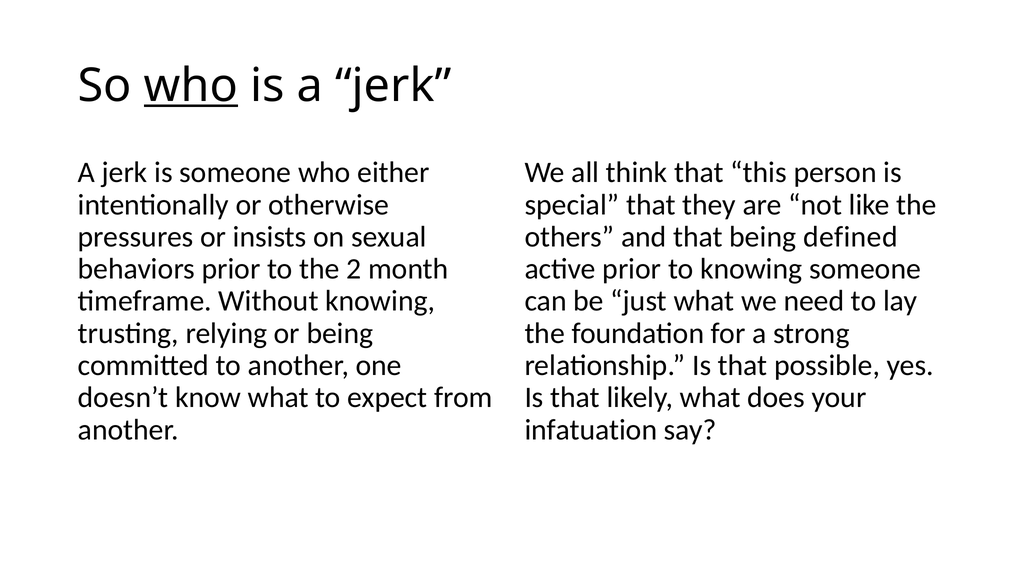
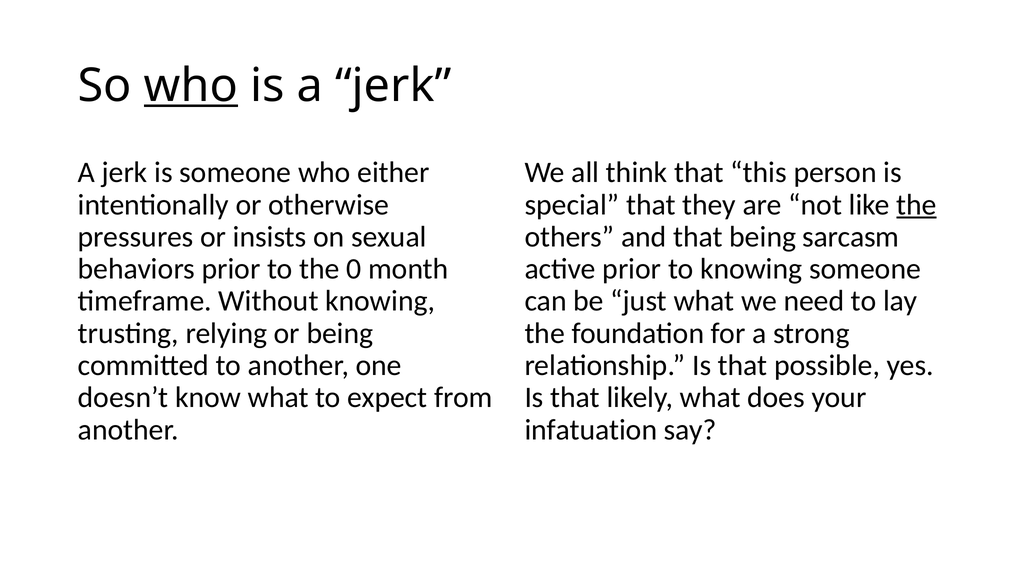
the at (917, 205) underline: none -> present
defined: defined -> sarcasm
2: 2 -> 0
